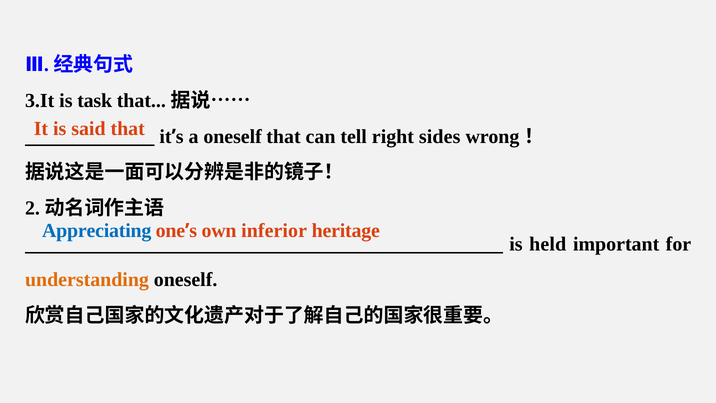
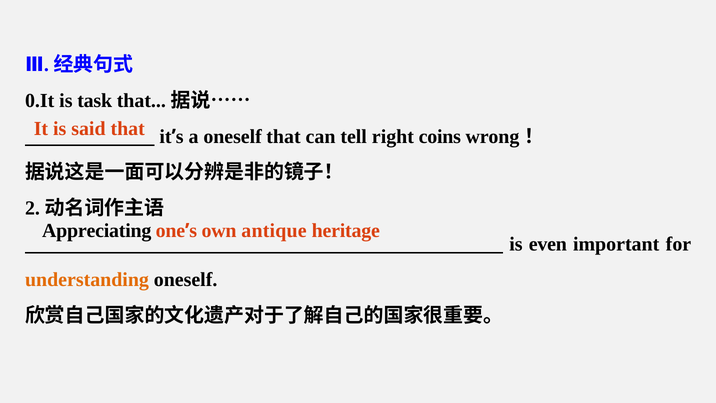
3.It: 3.It -> 0.It
sides: sides -> coins
Appreciating colour: blue -> black
inferior: inferior -> antique
held: held -> even
